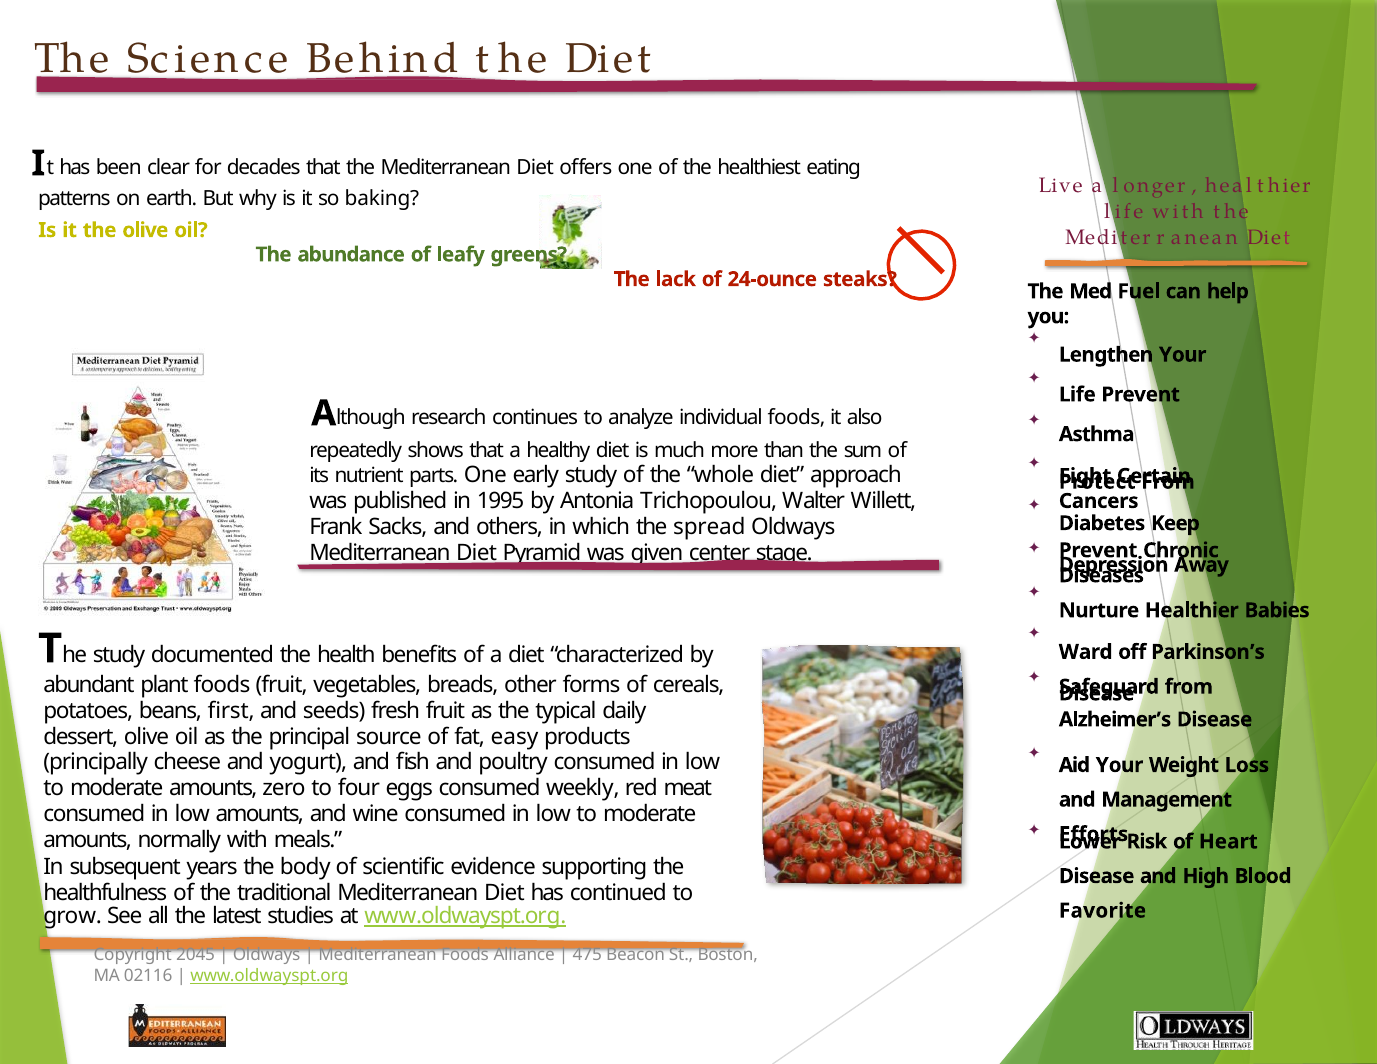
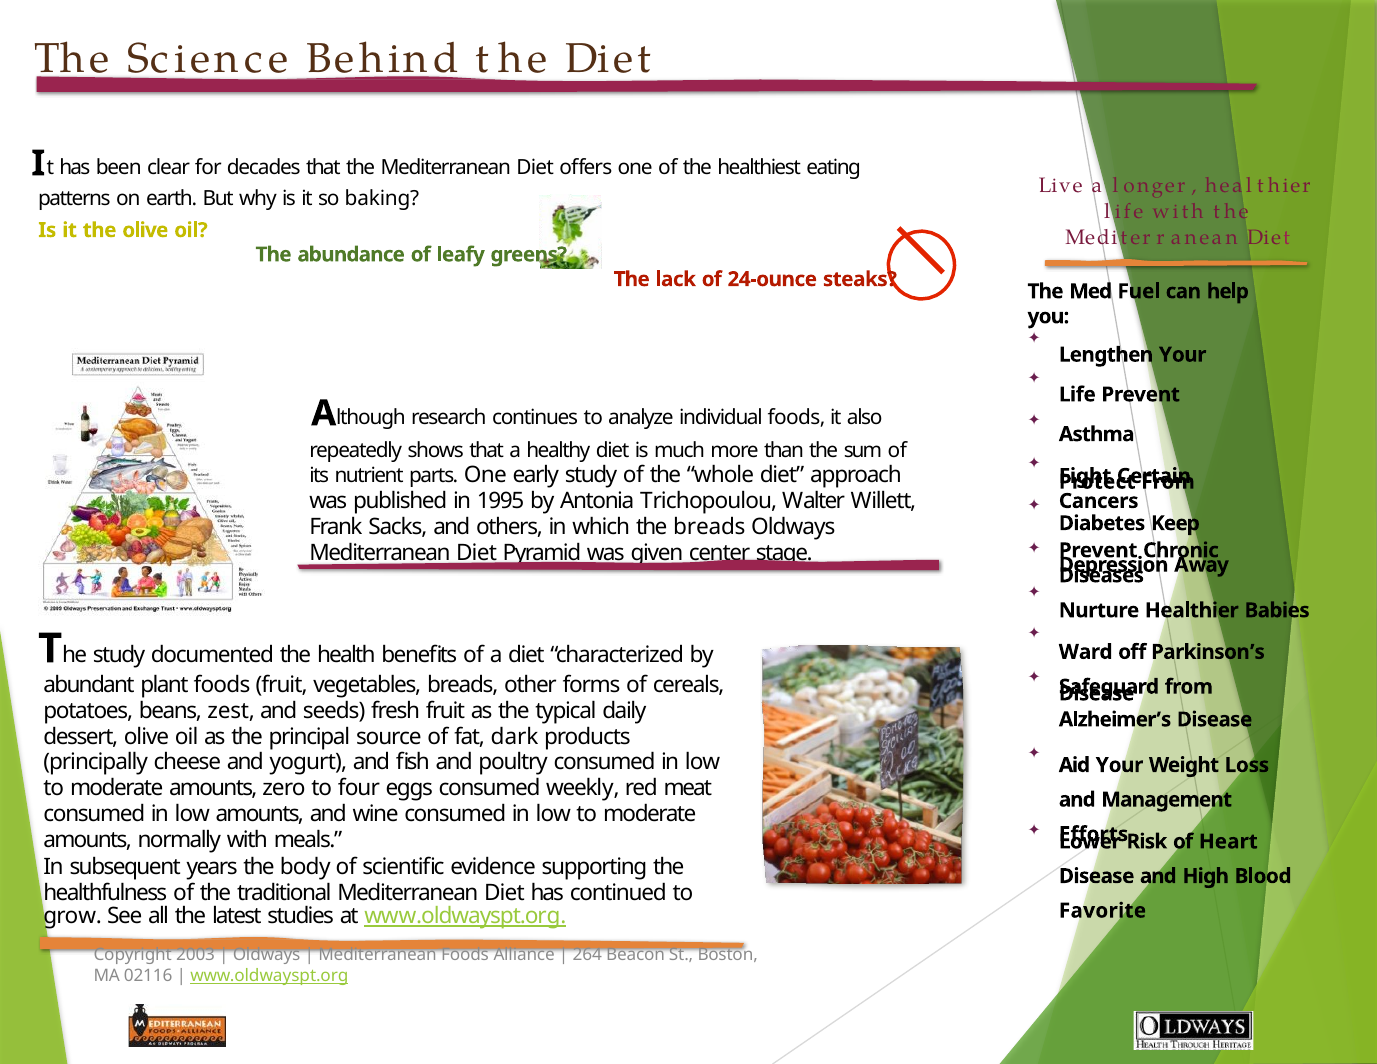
the spread: spread -> breads
first: first -> zest
easy: easy -> dark
2045: 2045 -> 2003
475: 475 -> 264
